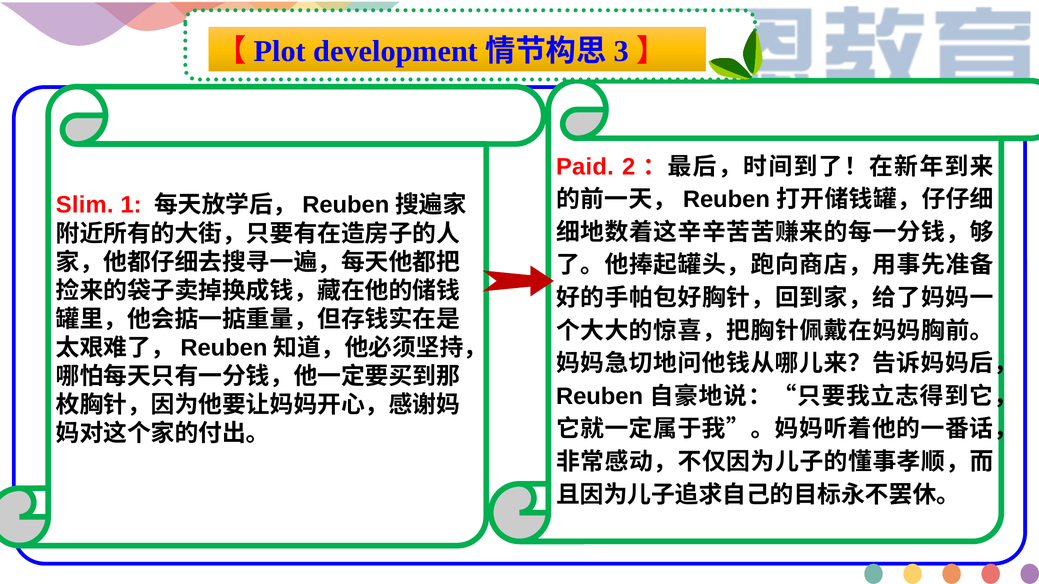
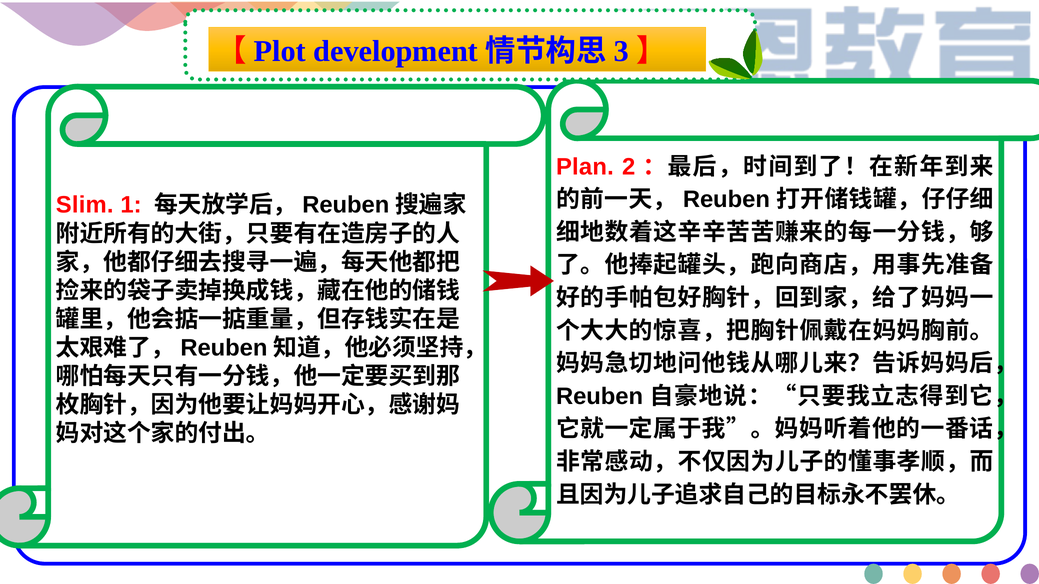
Paid: Paid -> Plan
